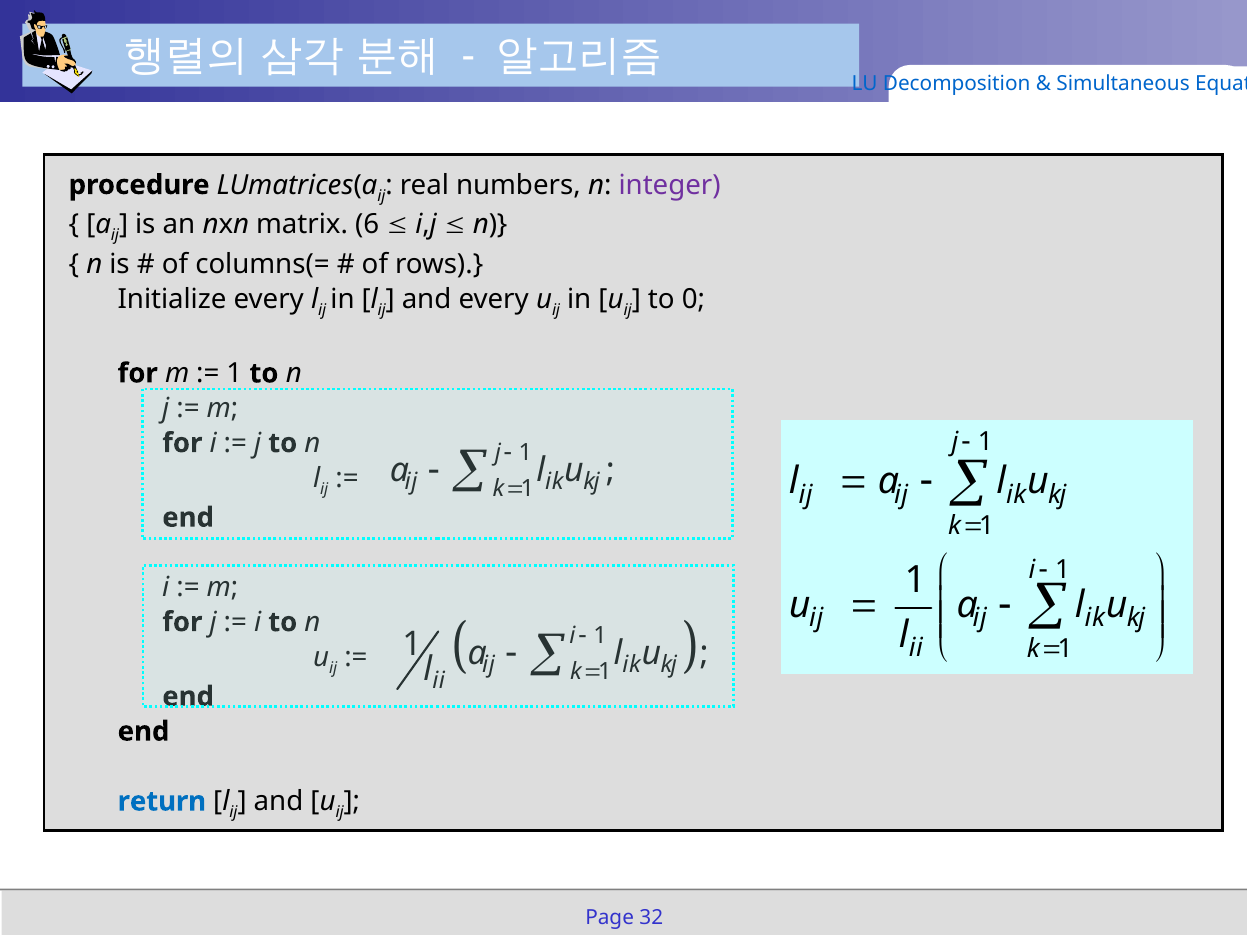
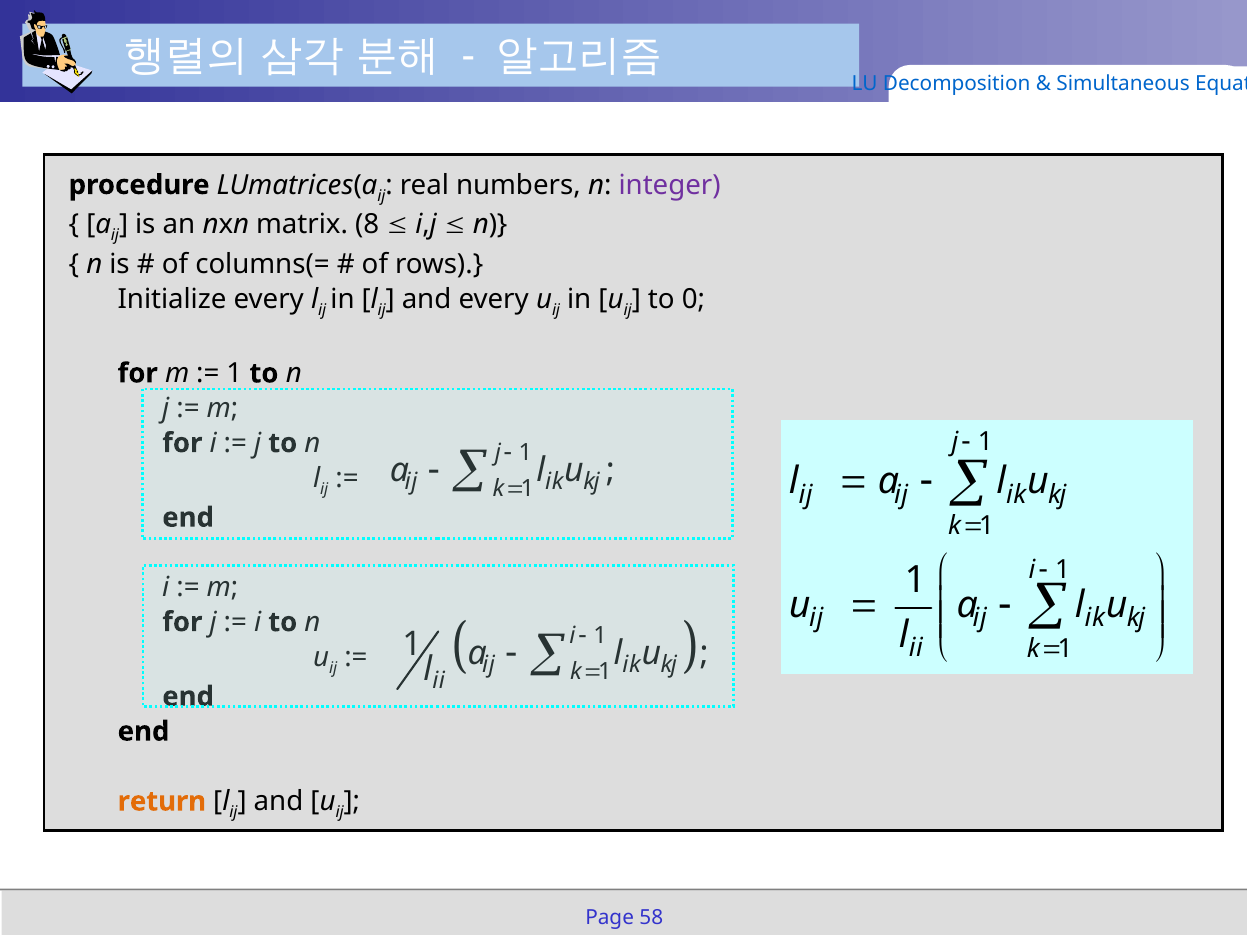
6: 6 -> 8
return colour: blue -> orange
32: 32 -> 58
